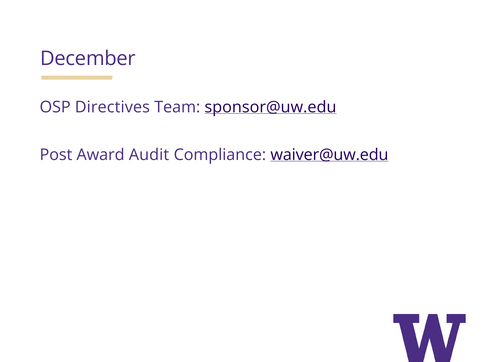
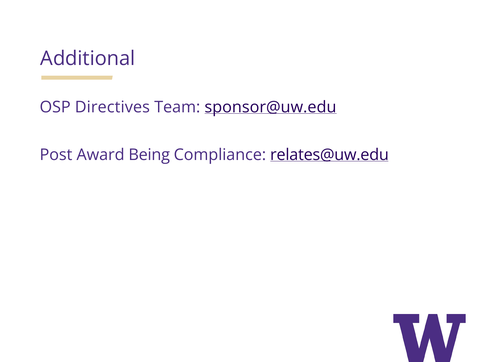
December: December -> Additional
Audit: Audit -> Being
waiver@uw.edu: waiver@uw.edu -> relates@uw.edu
